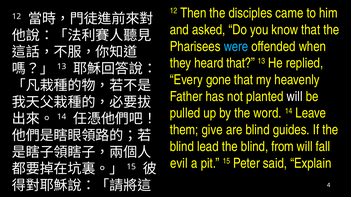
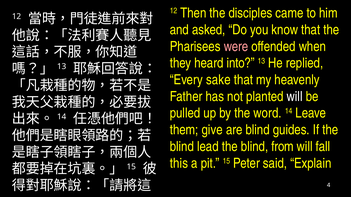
were colour: light blue -> pink
heard that: that -> into
gone: gone -> sake
evil: evil -> this
